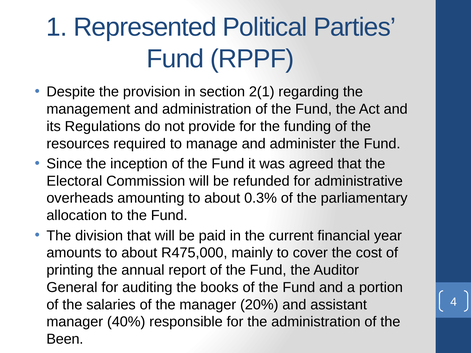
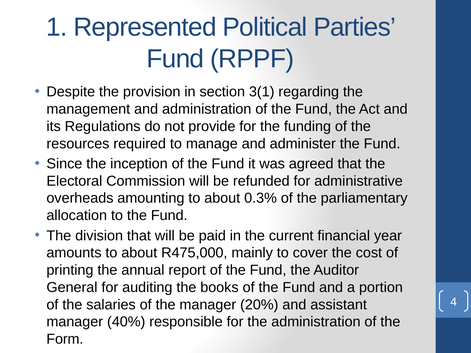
2(1: 2(1 -> 3(1
Been: Been -> Form
